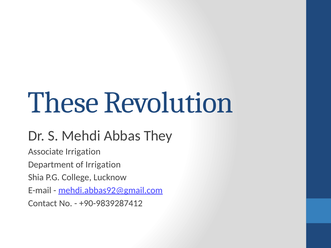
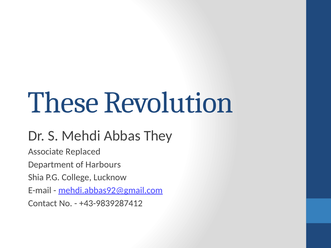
Associate Irrigation: Irrigation -> Replaced
of Irrigation: Irrigation -> Harbours
+90-9839287412: +90-9839287412 -> +43-9839287412
